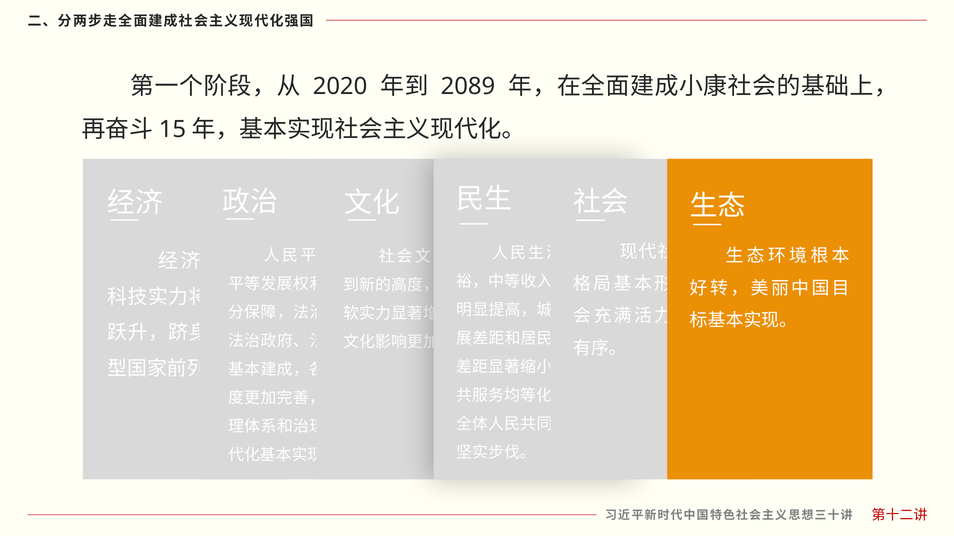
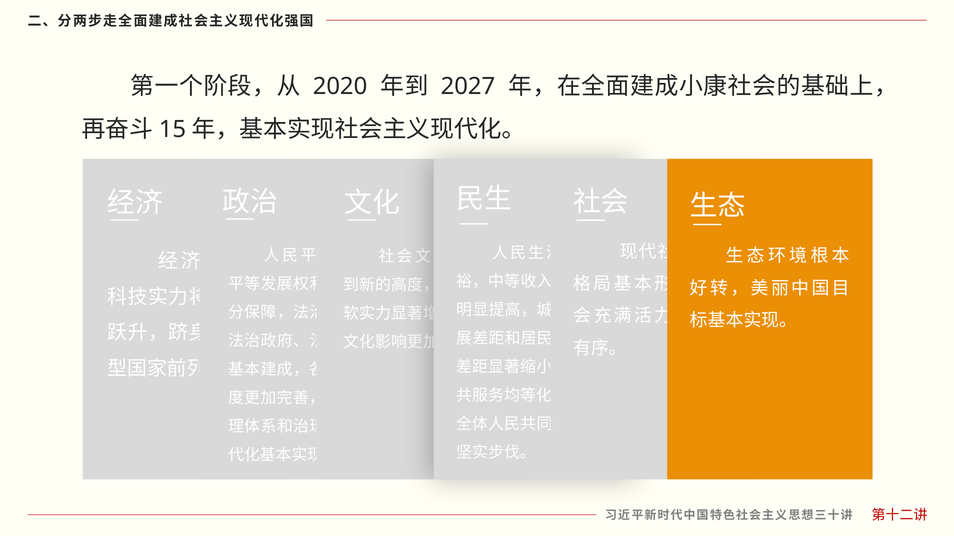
2089: 2089 -> 2027
